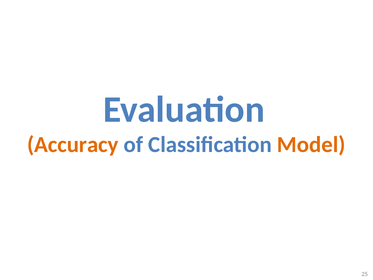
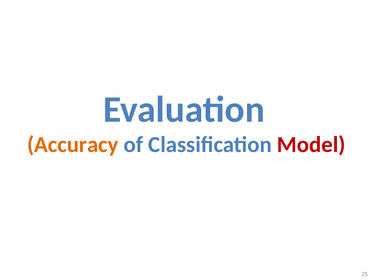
Model colour: orange -> red
